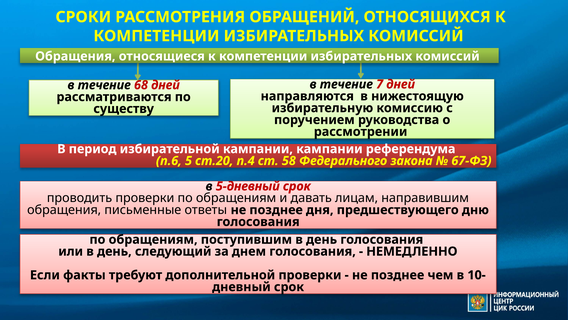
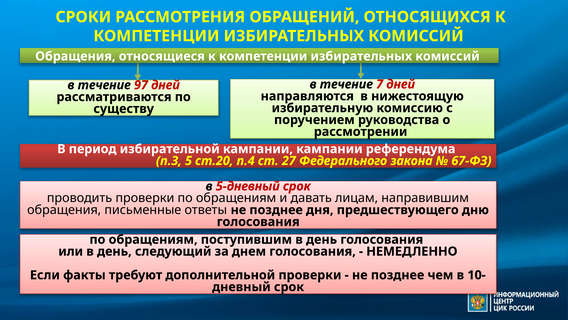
68: 68 -> 97
п.6: п.6 -> п.3
58: 58 -> 27
